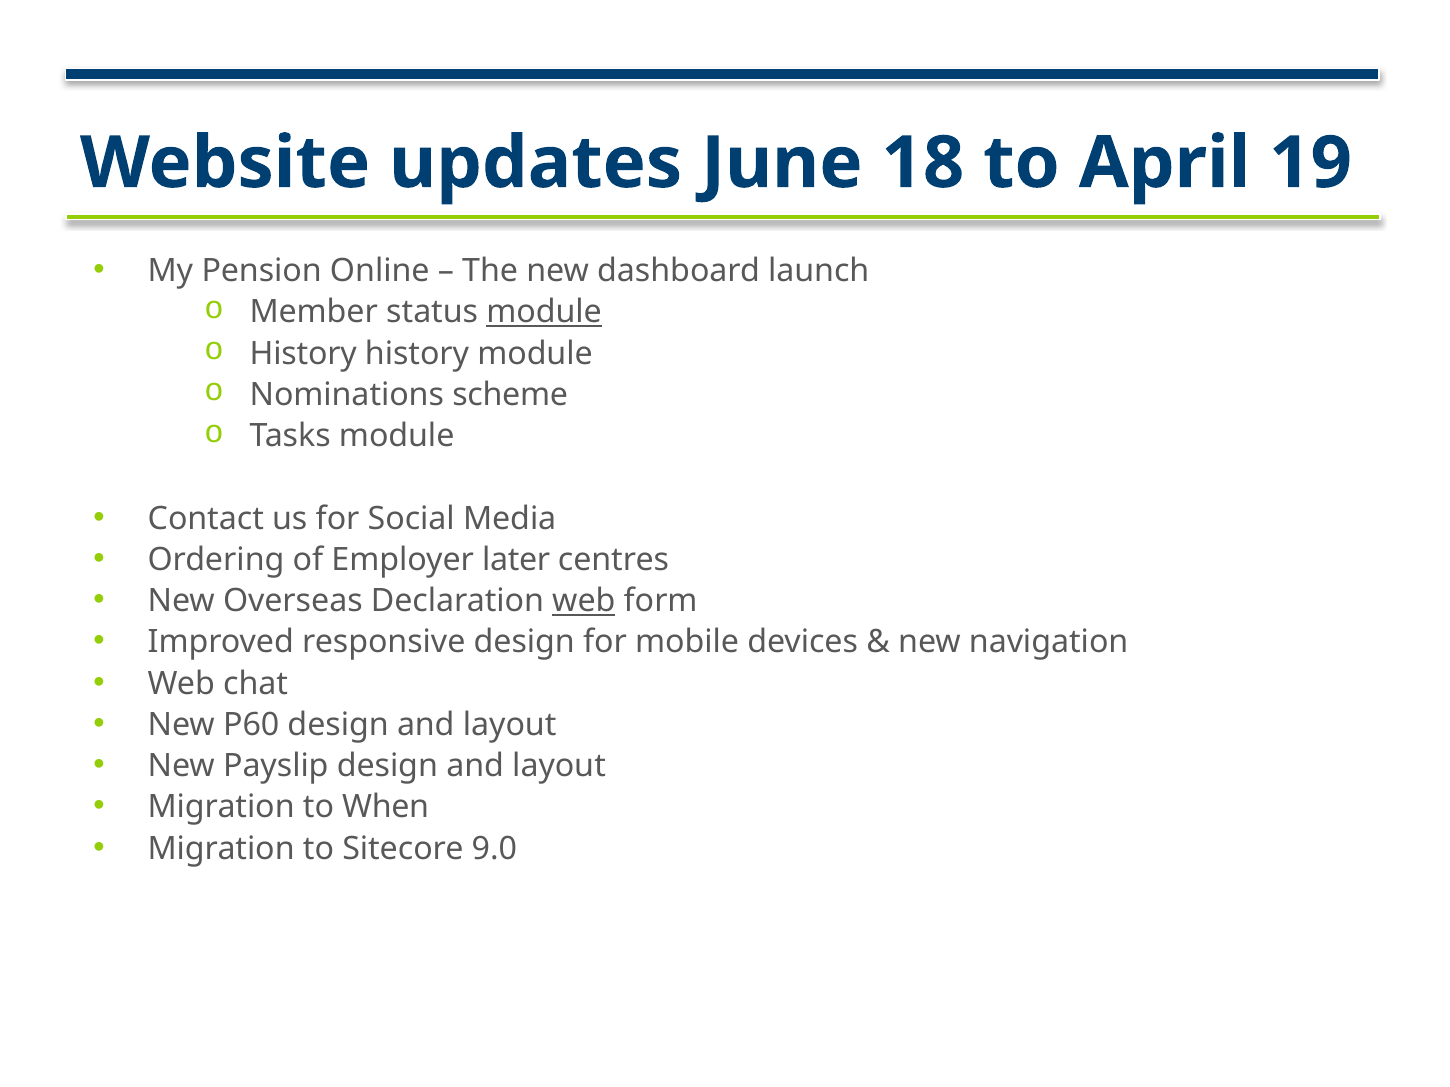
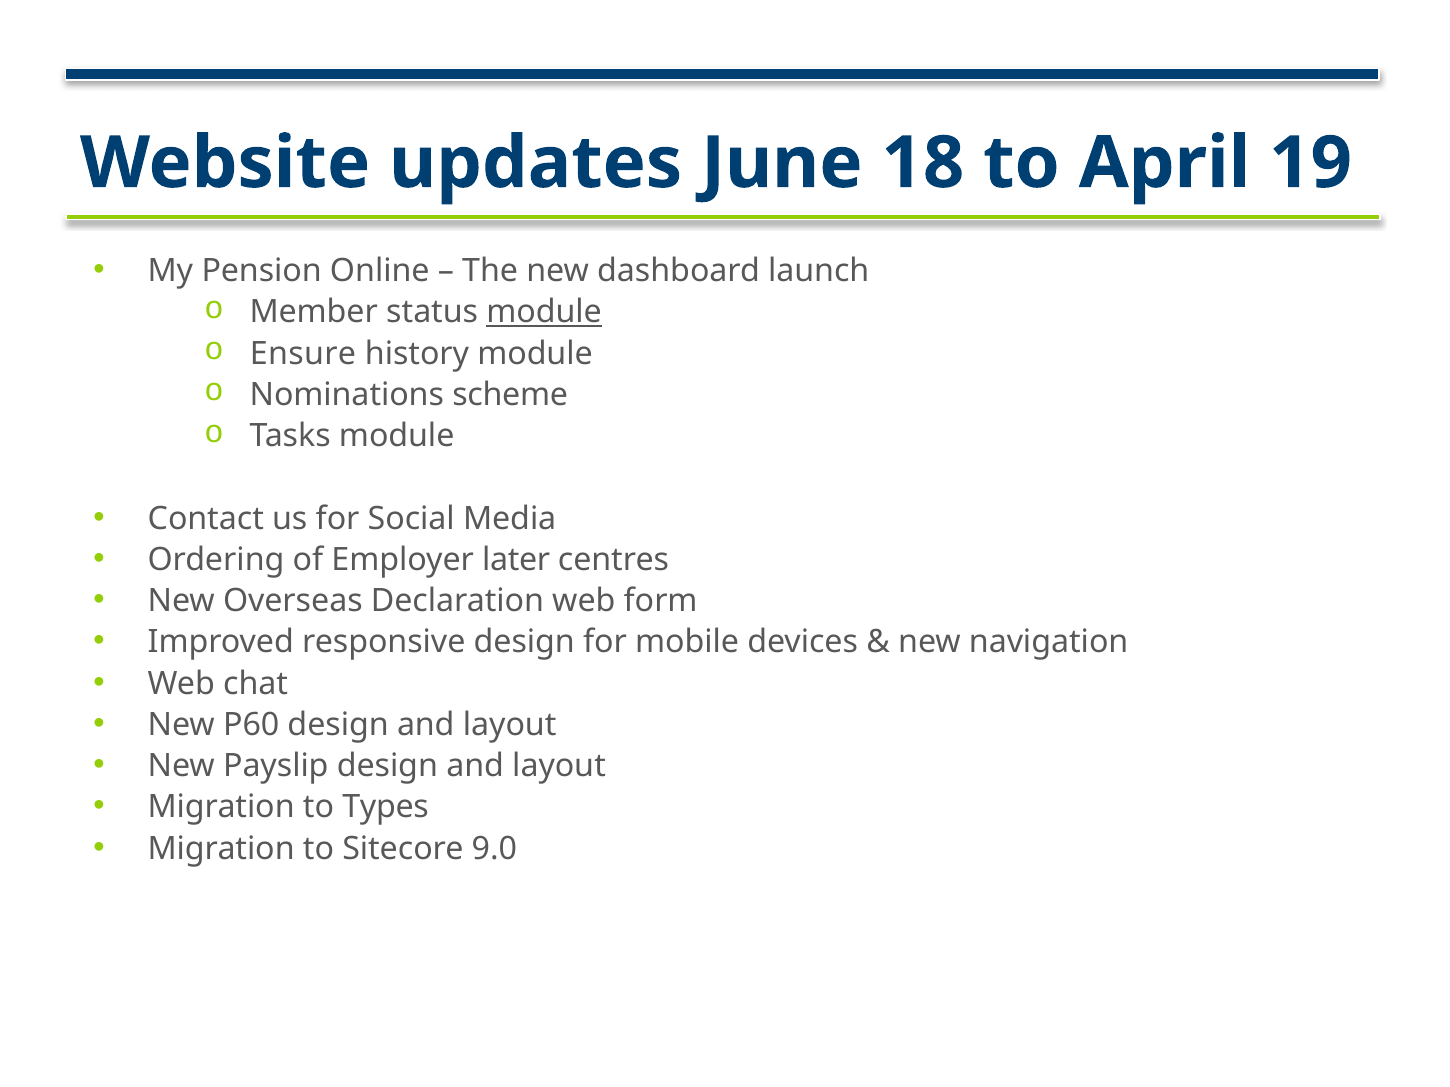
History at (303, 354): History -> Ensure
web at (584, 601) underline: present -> none
When: When -> Types
